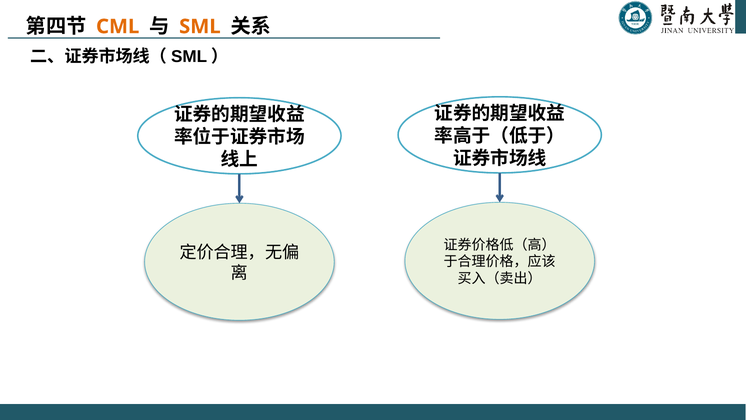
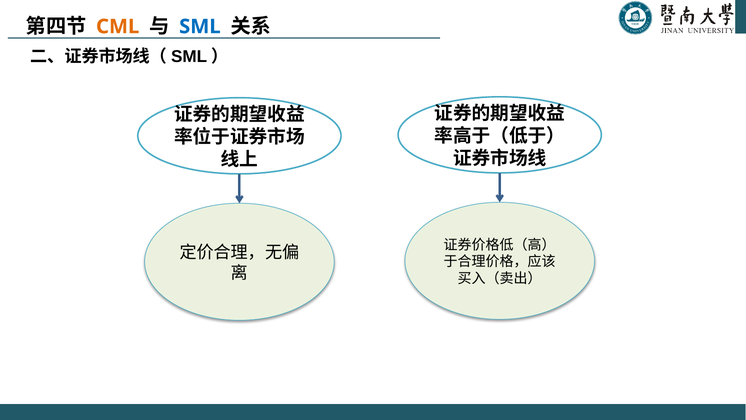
SML colour: orange -> blue
